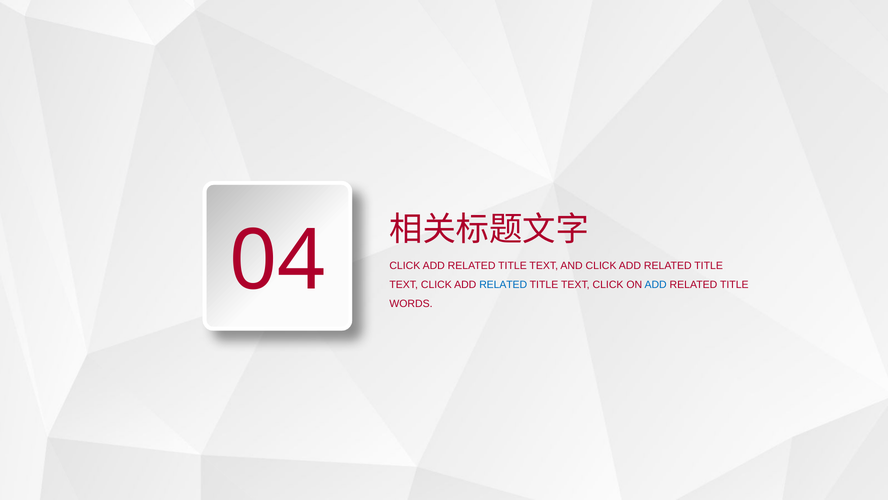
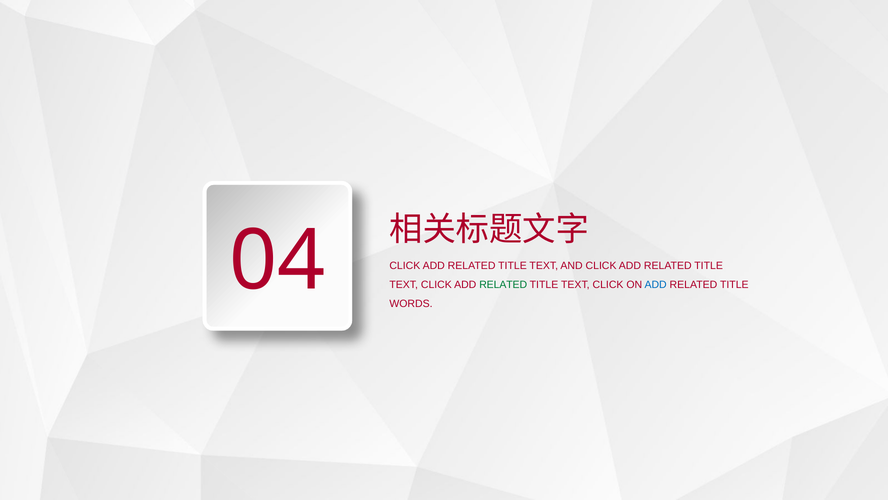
RELATED at (503, 284) colour: blue -> green
